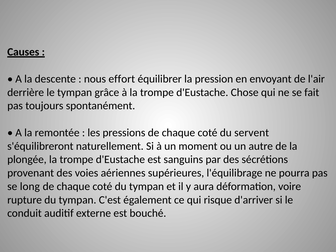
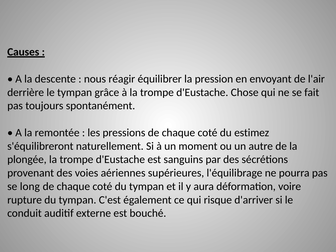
effort: effort -> réagir
servent: servent -> estimez
